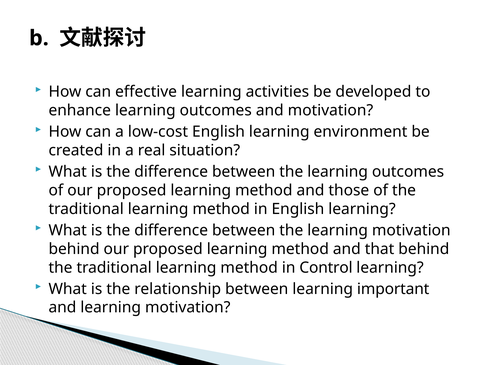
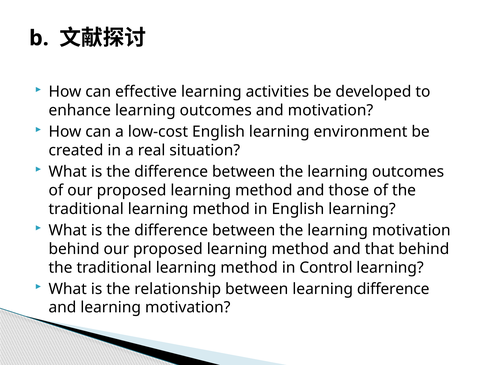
learning important: important -> difference
